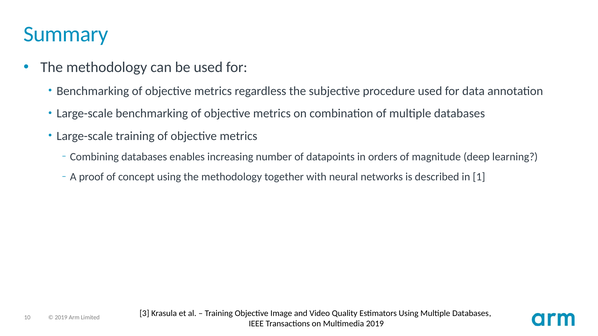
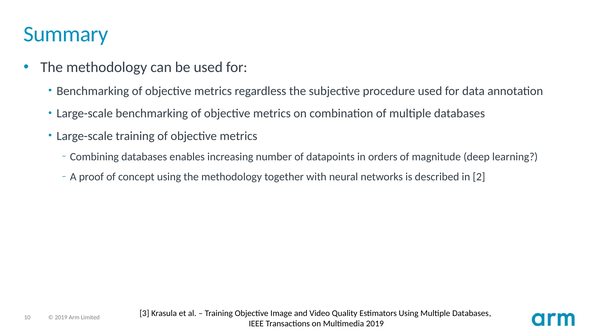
1: 1 -> 2
